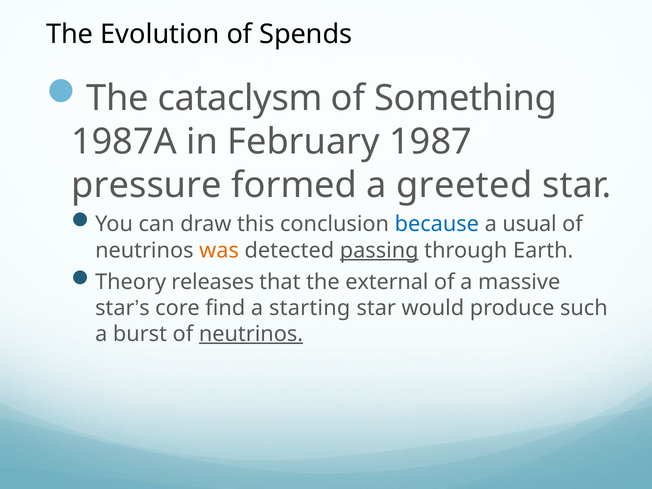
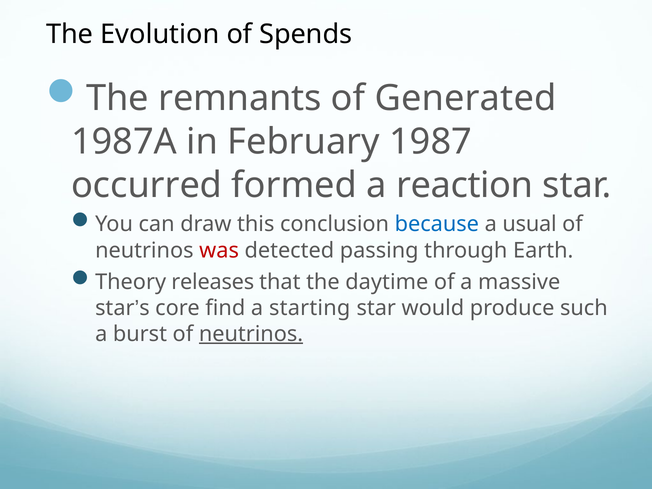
cataclysm: cataclysm -> remnants
Something: Something -> Generated
pressure: pressure -> occurred
greeted: greeted -> reaction
was colour: orange -> red
passing underline: present -> none
external: external -> daytime
